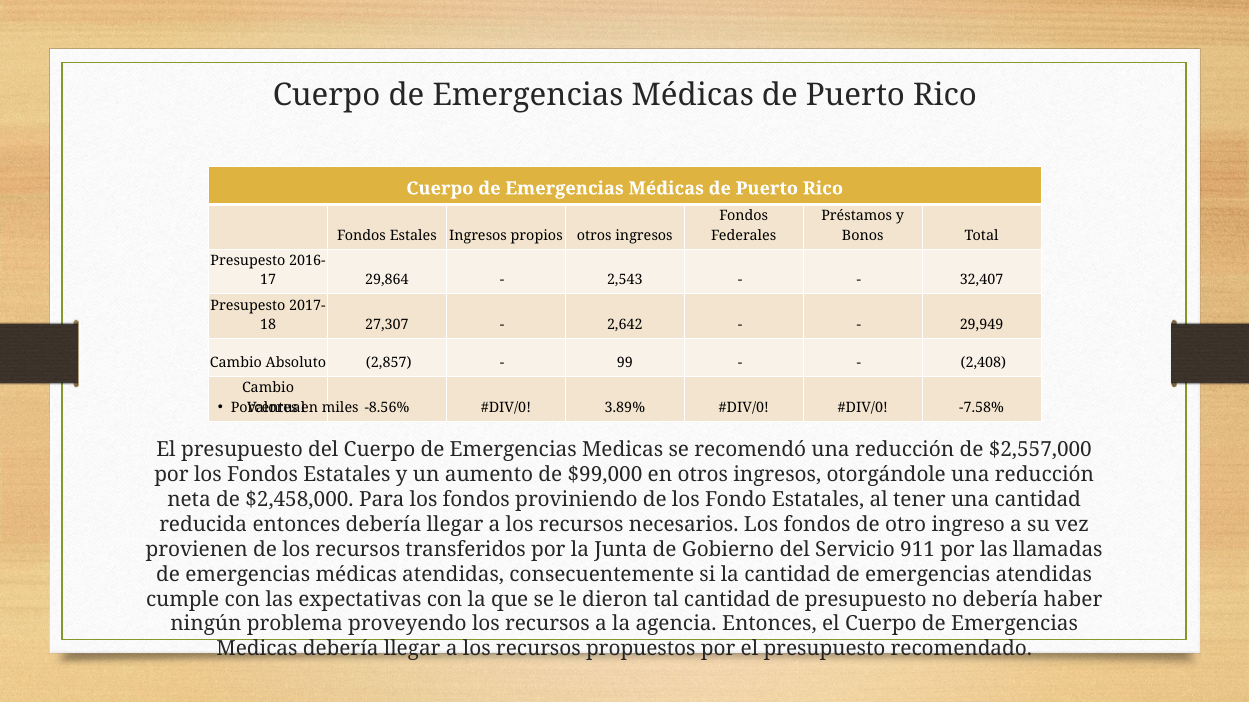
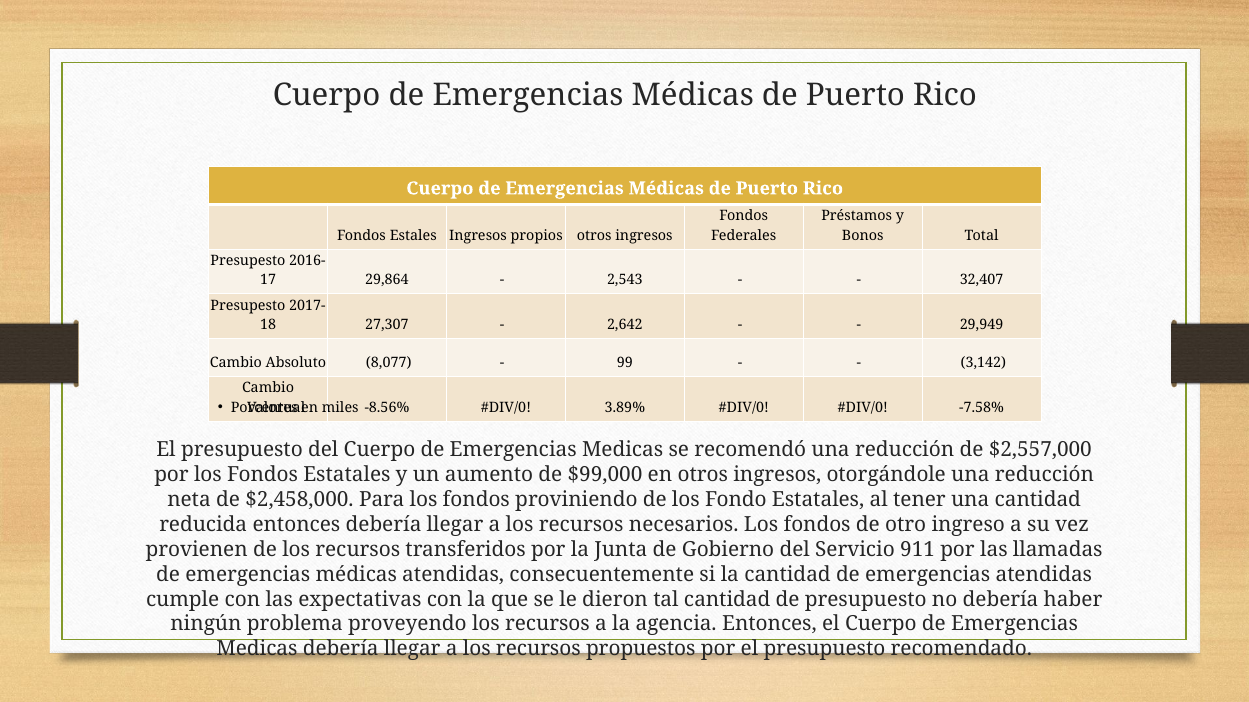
2,857: 2,857 -> 8,077
2,408: 2,408 -> 3,142
